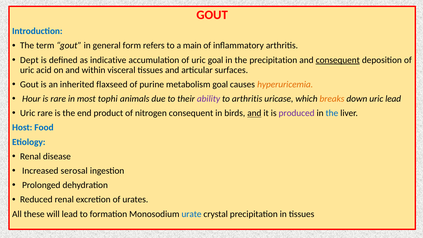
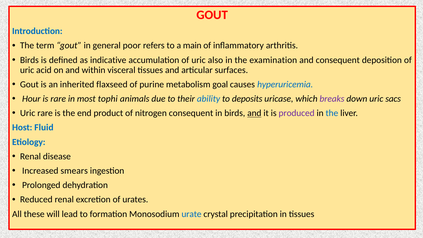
form: form -> poor
Dept at (29, 60): Dept -> Birds
uric goal: goal -> also
the precipitation: precipitation -> examination
consequent at (338, 60) underline: present -> none
hyperuricemia colour: orange -> blue
ability colour: purple -> blue
to arthritis: arthritis -> deposits
breaks colour: orange -> purple
uric lead: lead -> sacs
Food: Food -> Fluid
serosal: serosal -> smears
